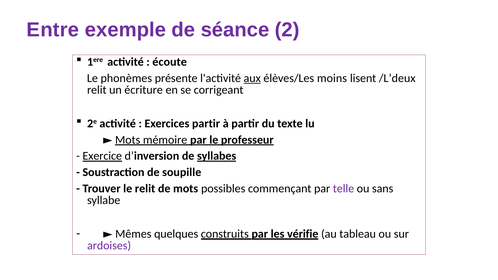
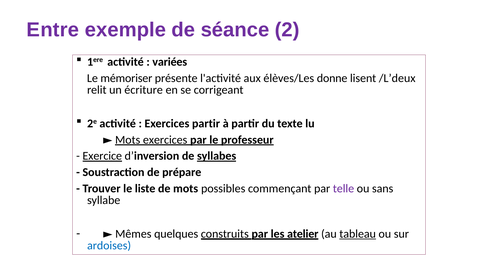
écoute: écoute -> variées
phonèmes: phonèmes -> mémoriser
aux underline: present -> none
moins: moins -> donne
mémoire at (165, 140): mémoire -> exercices
soupille: soupille -> prépare
le relit: relit -> liste
vérifie: vérifie -> atelier
tableau underline: none -> present
ardoises colour: purple -> blue
